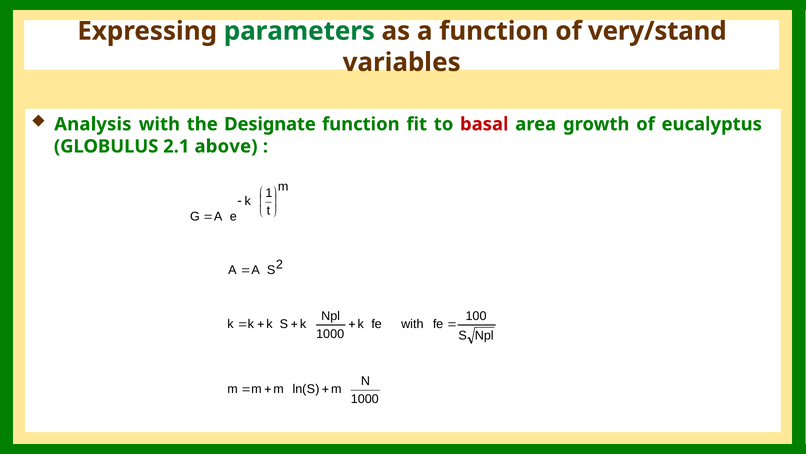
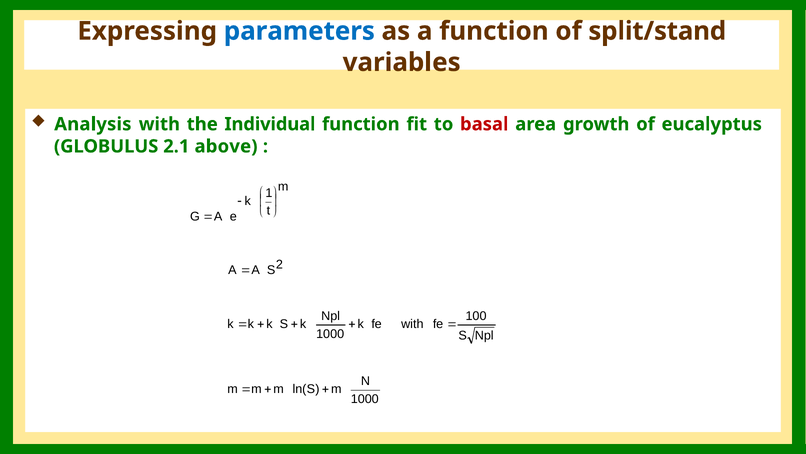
parameters colour: green -> blue
very/stand: very/stand -> split/stand
Designate: Designate -> Individual
